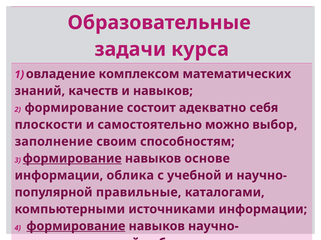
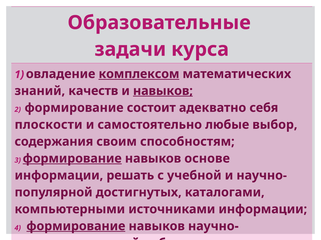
комплексом underline: none -> present
навыков at (163, 91) underline: none -> present
можно: можно -> любые
заполнение: заполнение -> содержания
облика: облика -> решать
правильные: правильные -> достигнутых
